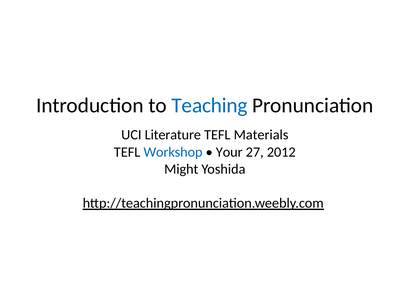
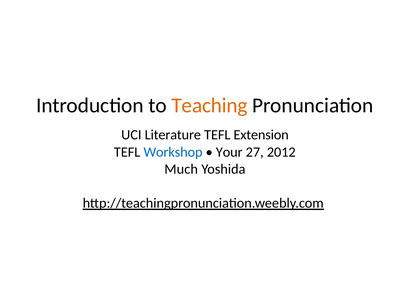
Teaching colour: blue -> orange
Materials: Materials -> Extension
Might: Might -> Much
